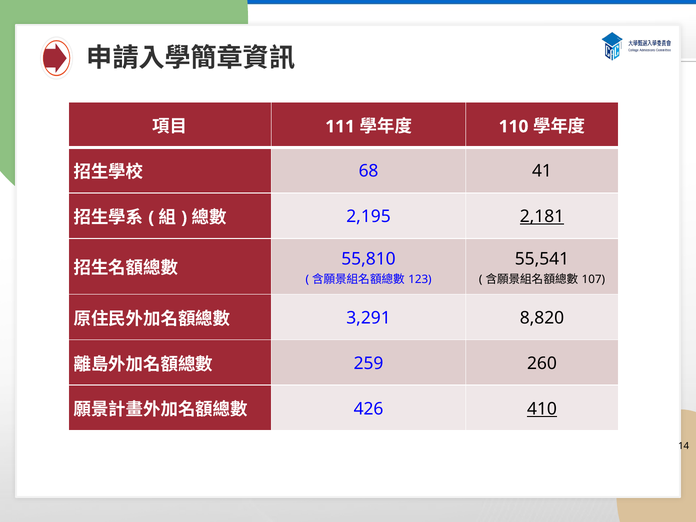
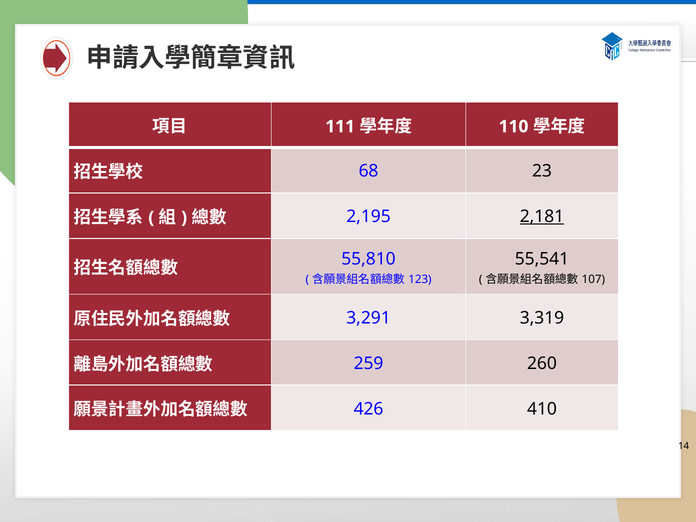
41: 41 -> 23
8,820: 8,820 -> 3,319
410 underline: present -> none
